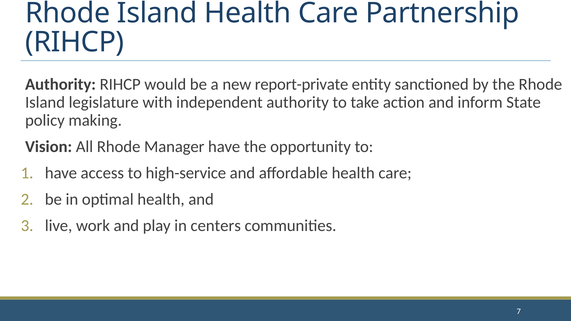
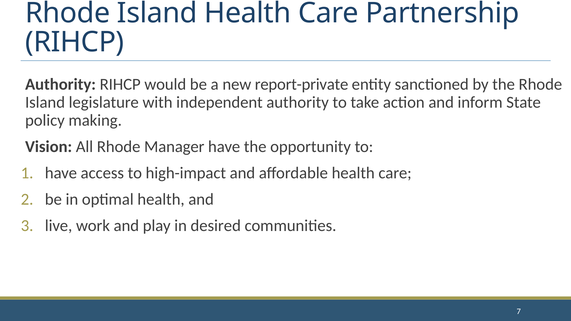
high-service: high-service -> high-impact
centers: centers -> desired
